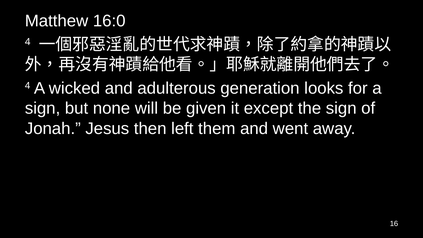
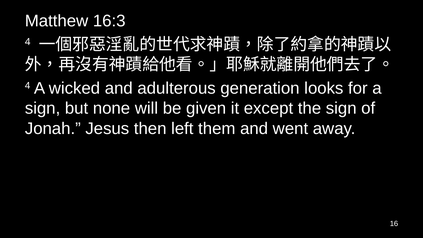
16:0: 16:0 -> 16:3
